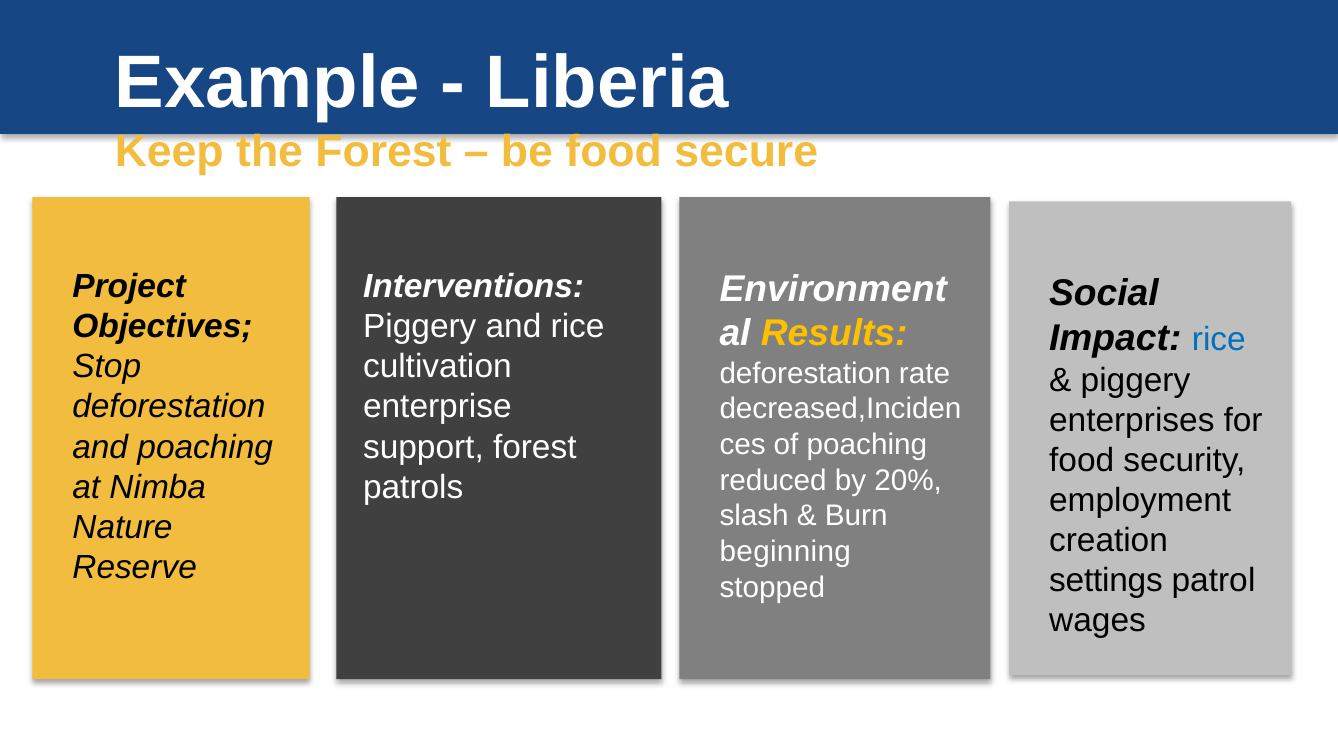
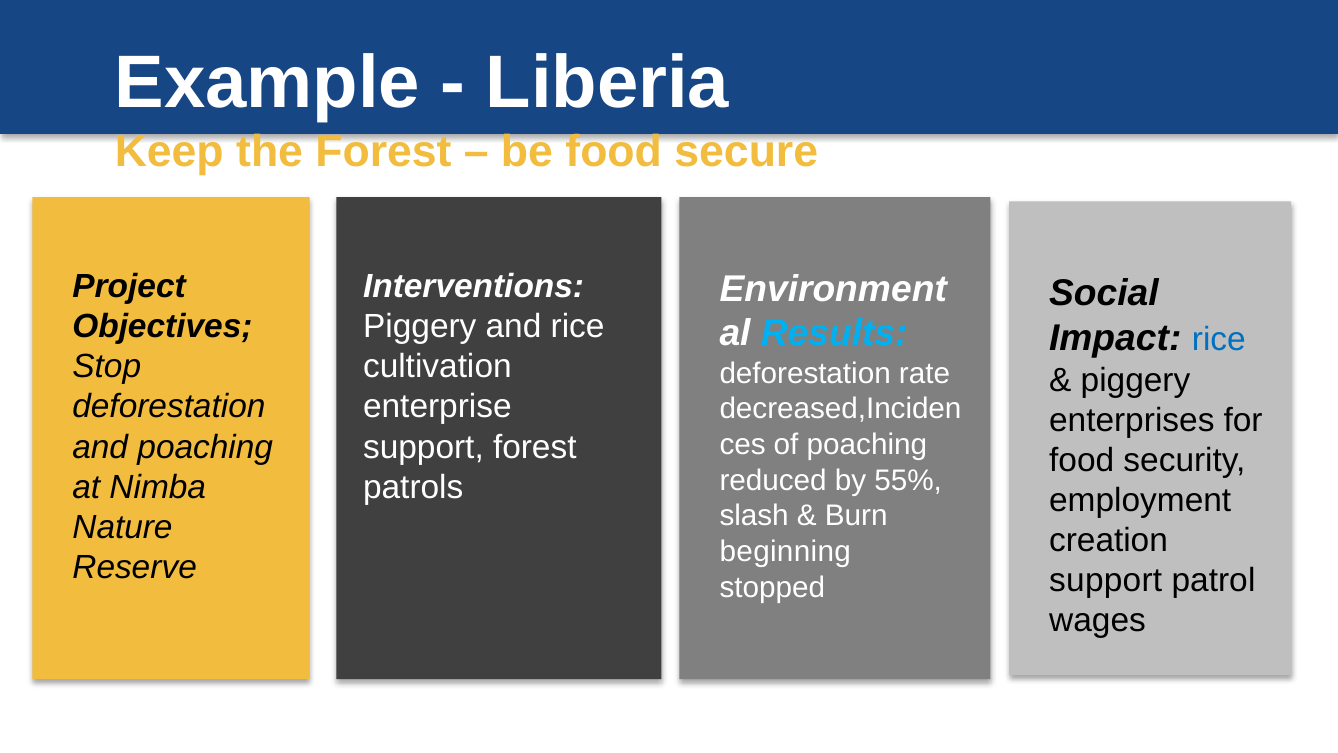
Results colour: yellow -> light blue
20%: 20% -> 55%
settings at (1106, 581): settings -> support
